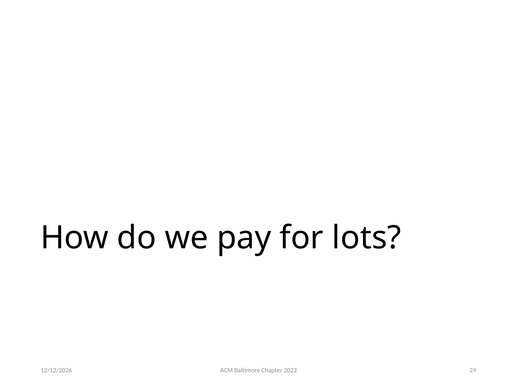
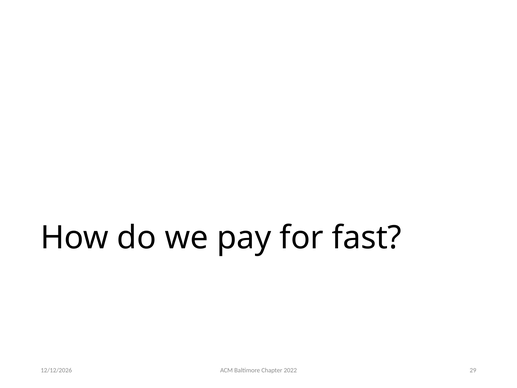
lots: lots -> fast
